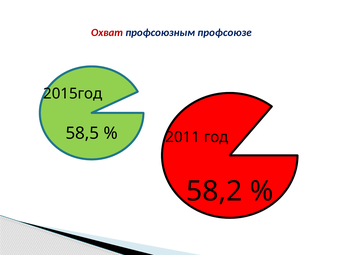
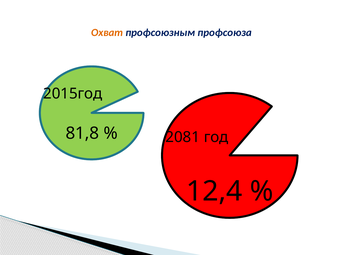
Охват colour: red -> orange
профсоюзе: профсоюзе -> профсоюза
58,5: 58,5 -> 81,8
2011: 2011 -> 2081
58,2: 58,2 -> 12,4
